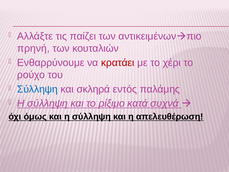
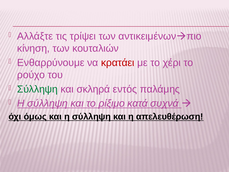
παίζει: παίζει -> τρίψει
πρηνή: πρηνή -> κίνηση
Σύλληψη at (37, 89) colour: blue -> green
